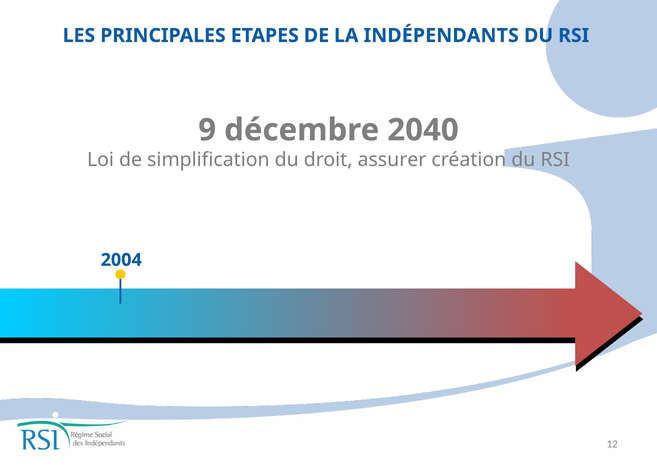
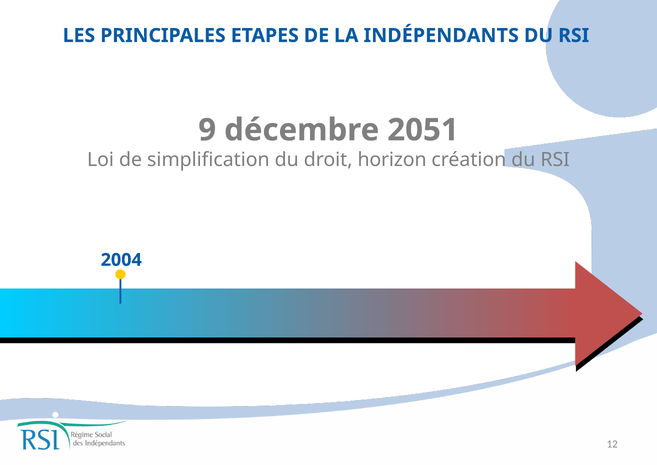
2040: 2040 -> 2051
assurer: assurer -> horizon
